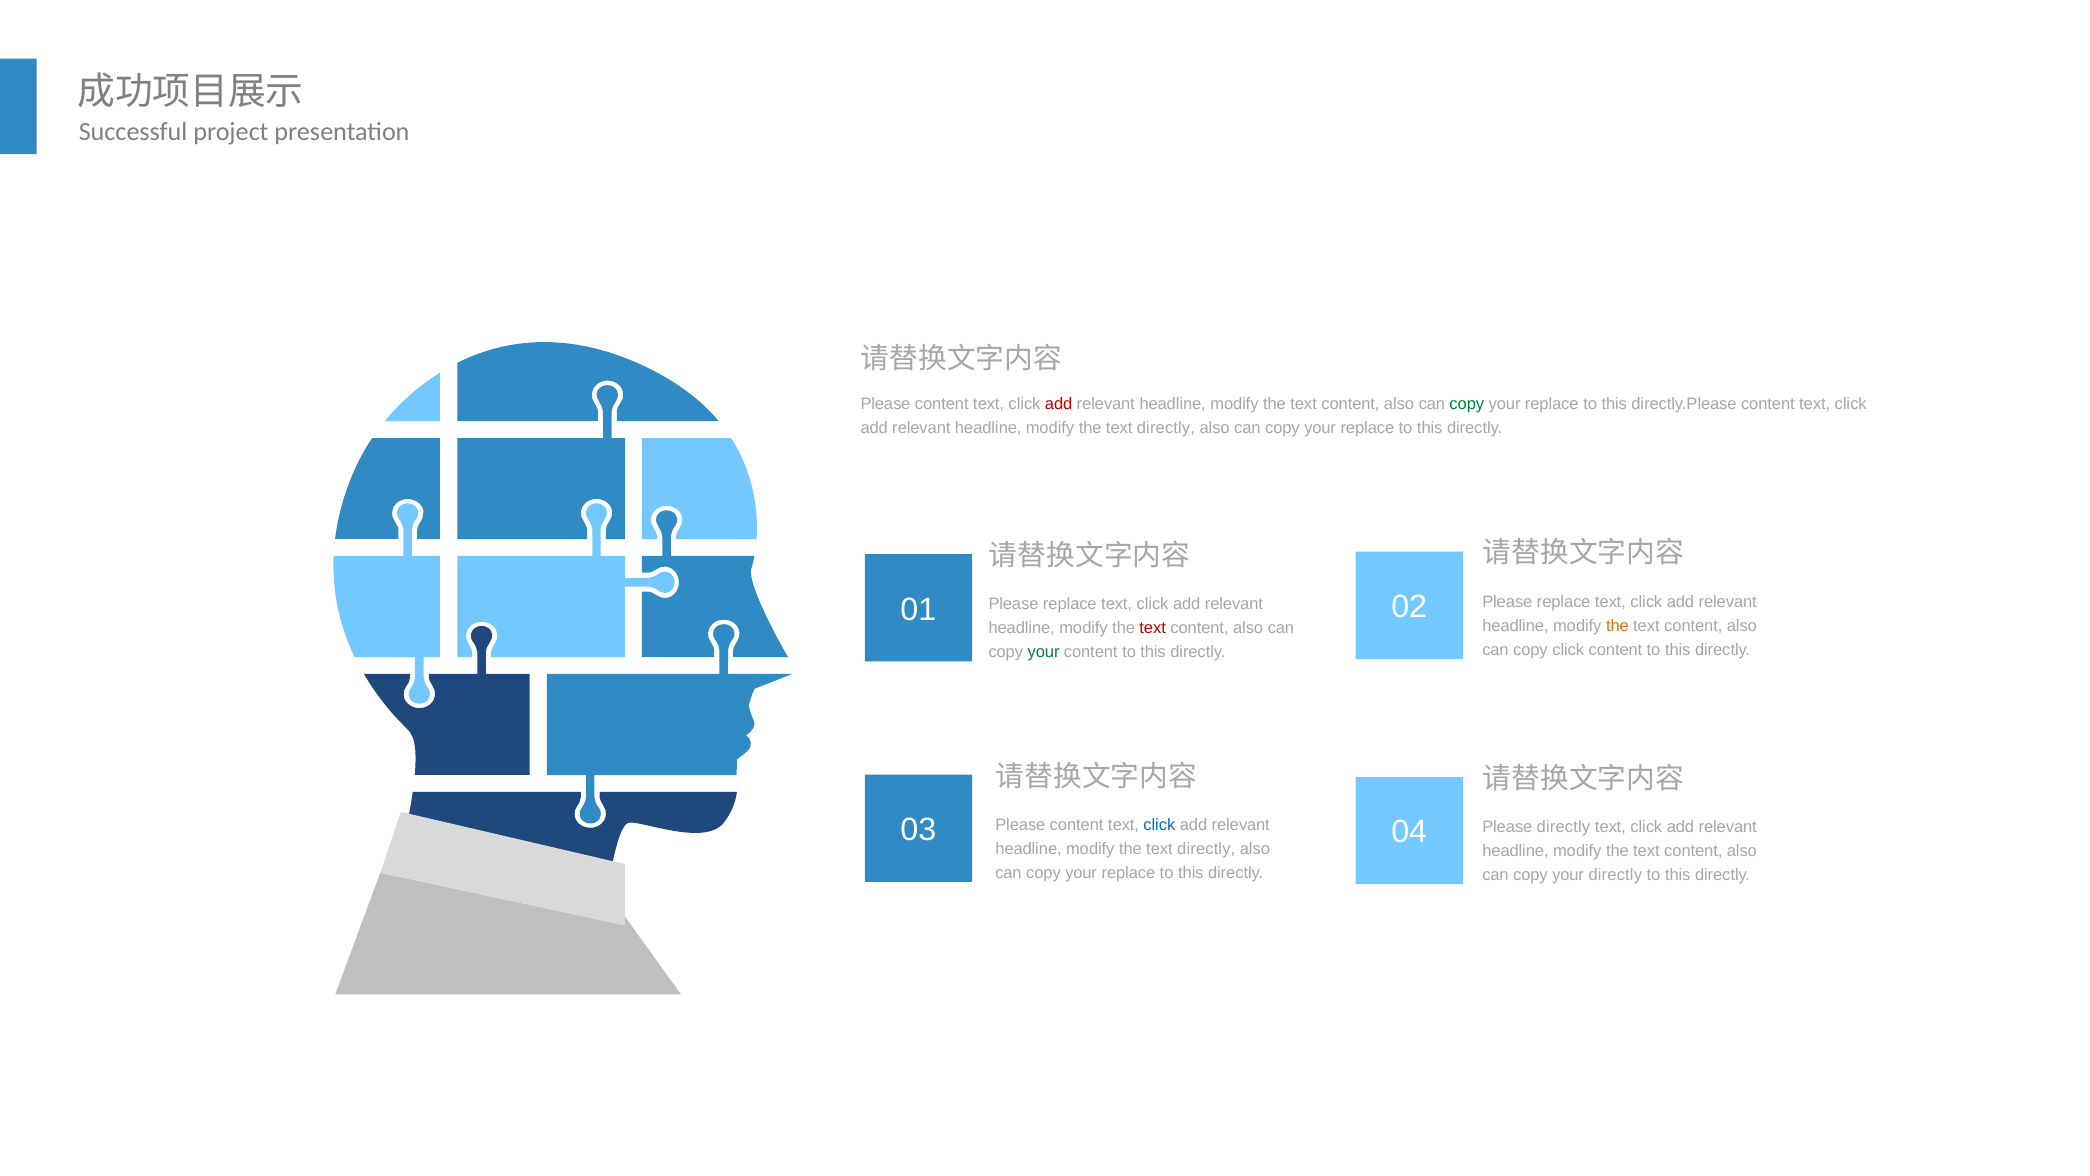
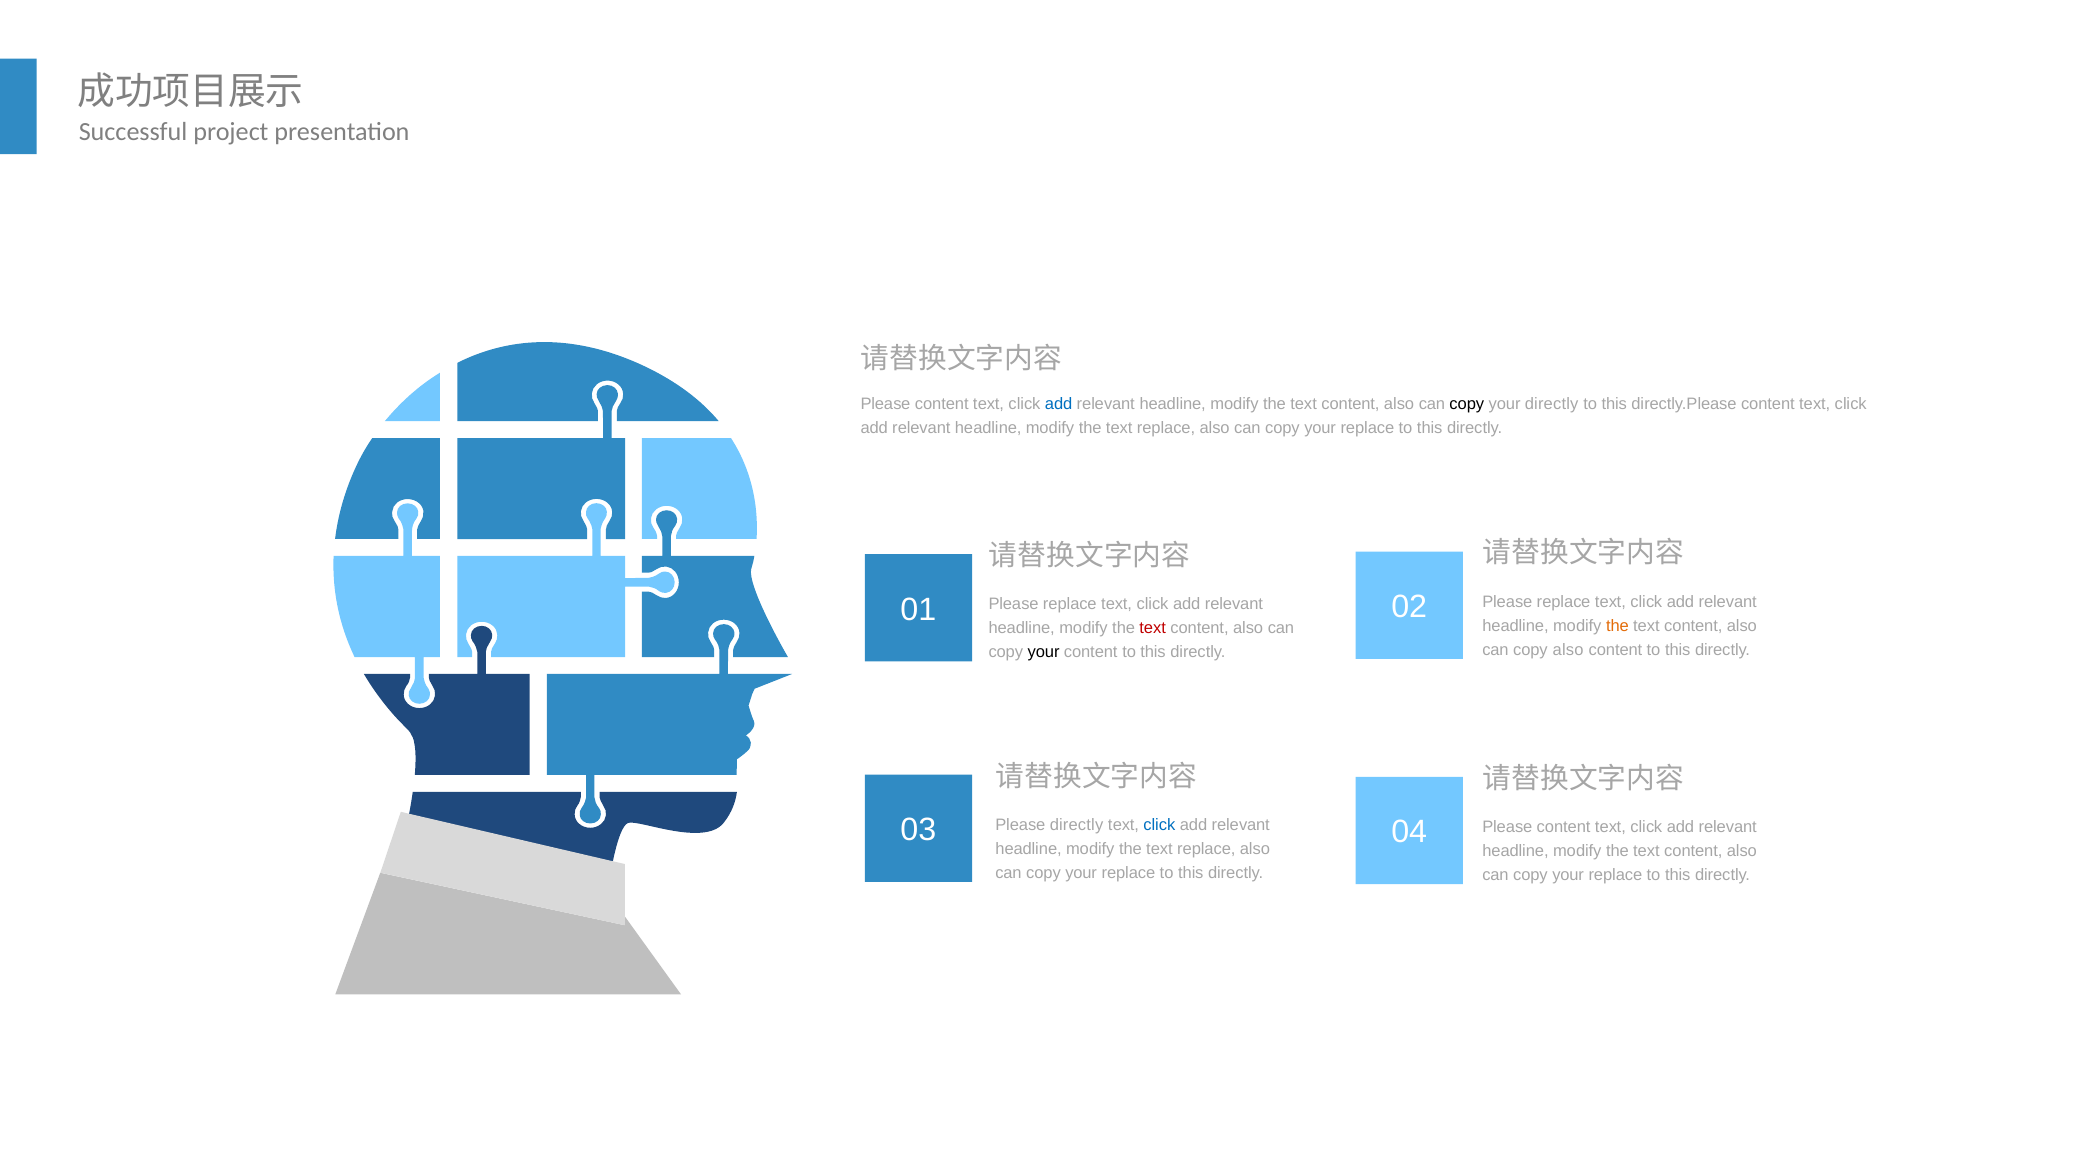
add at (1059, 404) colour: red -> blue
copy at (1467, 404) colour: green -> black
replace at (1552, 404): replace -> directly
directly at (1166, 428): directly -> replace
copy click: click -> also
your at (1044, 652) colour: green -> black
content at (1077, 825): content -> directly
directly at (1563, 827): directly -> content
directly at (1206, 849): directly -> replace
directly at (1615, 875): directly -> replace
